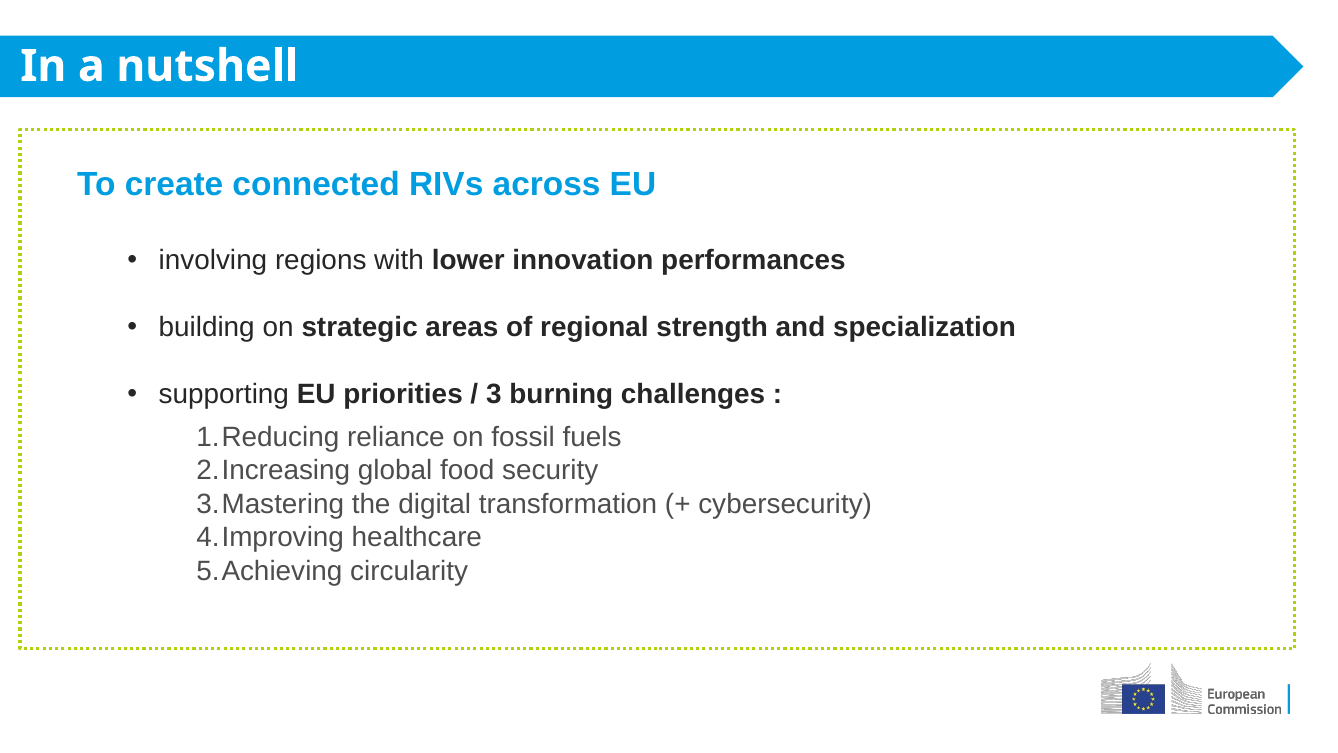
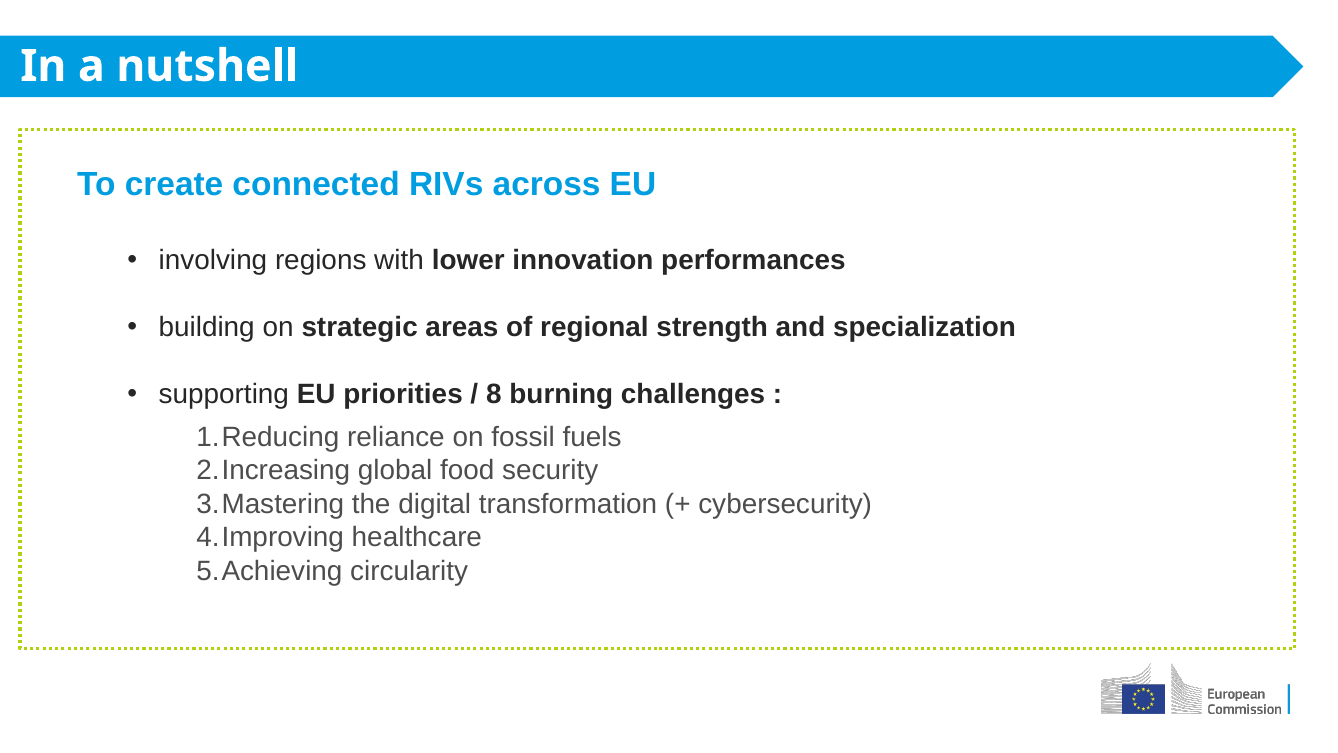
3: 3 -> 8
